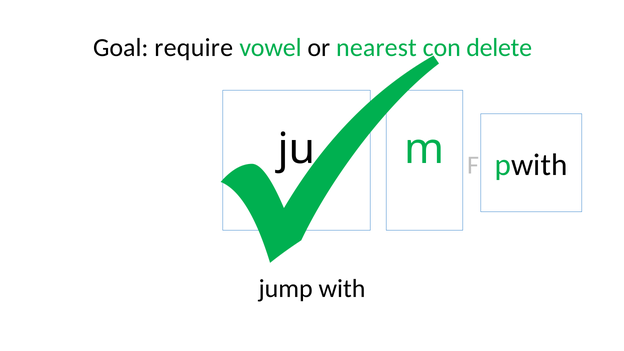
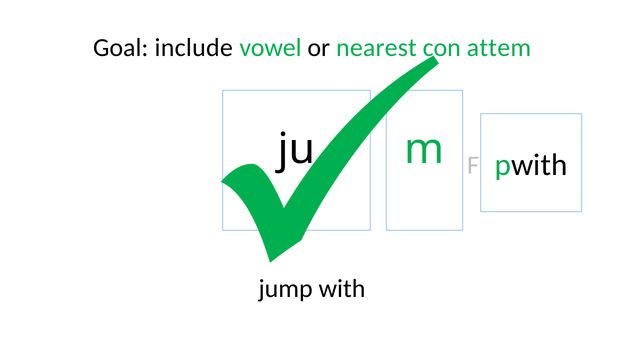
require: require -> include
delete: delete -> attem
